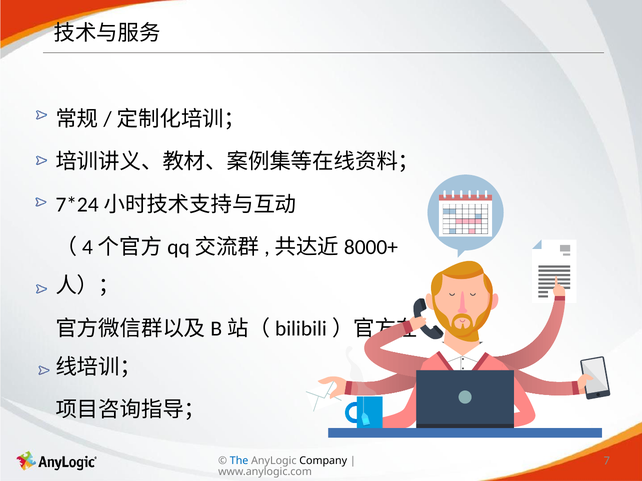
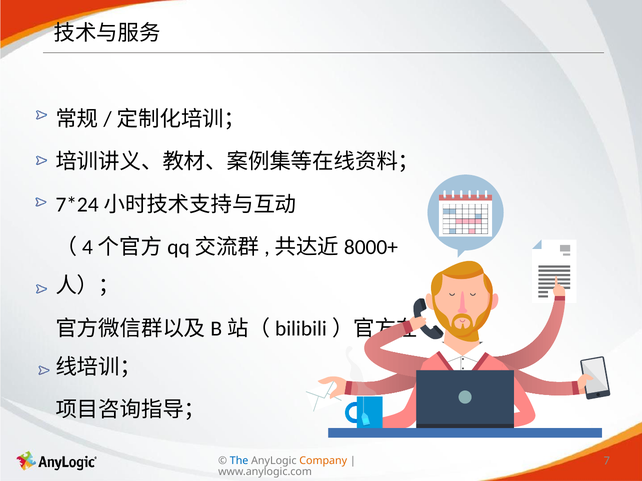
Company colour: black -> orange
